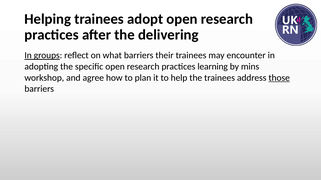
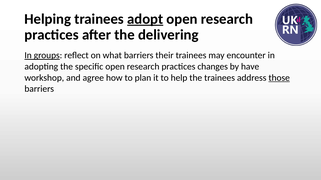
adopt underline: none -> present
learning: learning -> changes
mins: mins -> have
